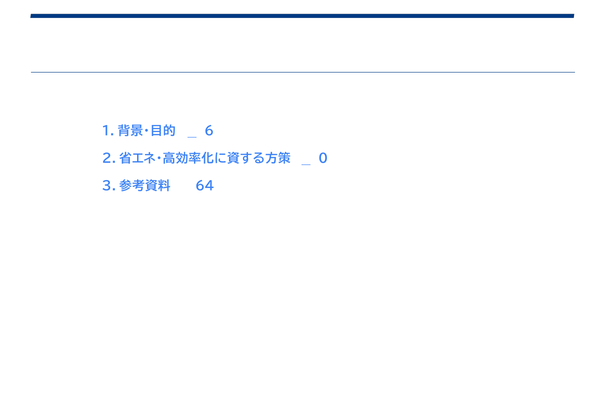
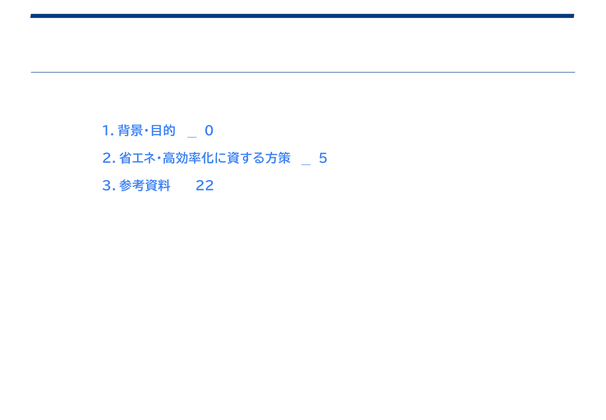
6: 6 -> 0
0: 0 -> 5
64: 64 -> 22
